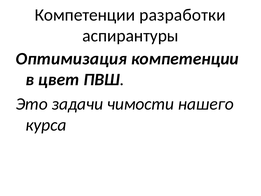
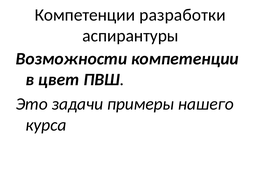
Оптимизация: Оптимизация -> Возможности
чимости: чимости -> примеры
